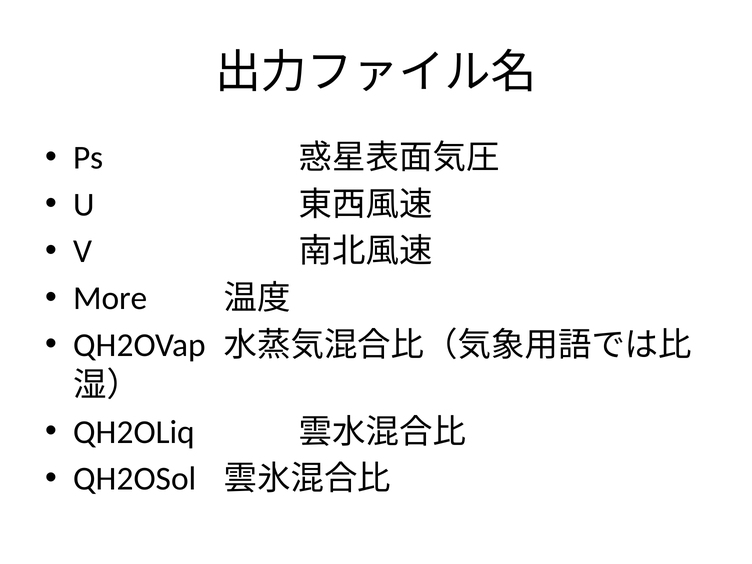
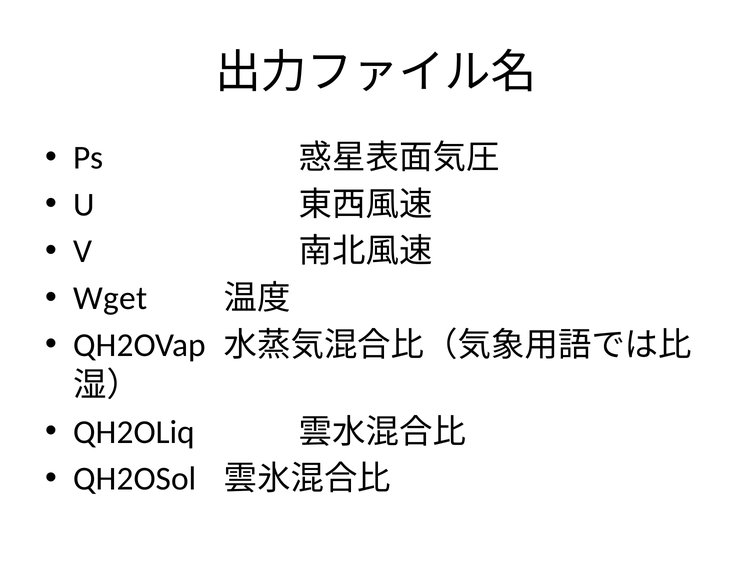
More: More -> Wget
